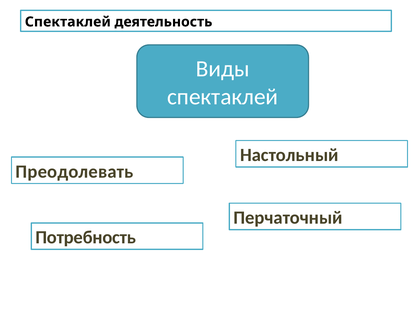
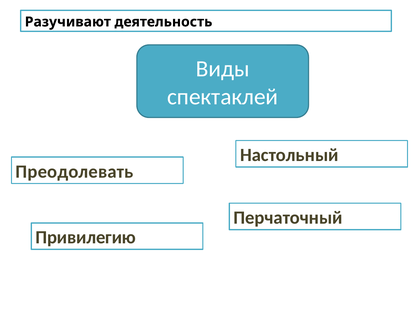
Спектаклей at (68, 22): Спектаклей -> Разучивают
Потребность: Потребность -> Привилегию
